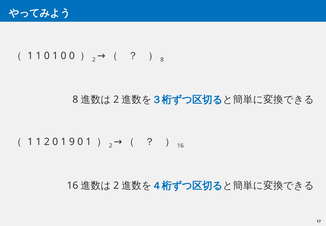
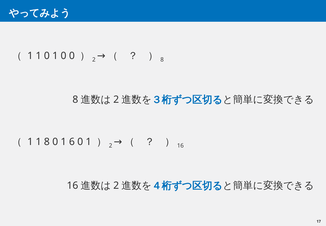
1 2: 2 -> 8
9: 9 -> 6
